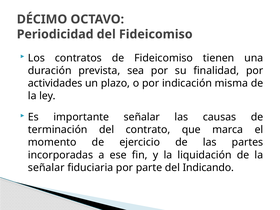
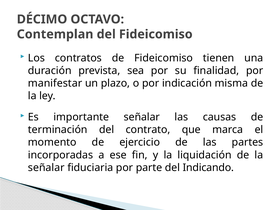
Periodicidad: Periodicidad -> Contemplan
actividades: actividades -> manifestar
